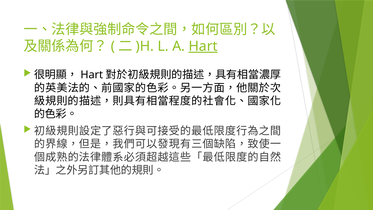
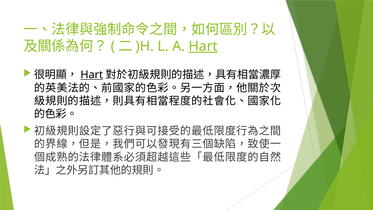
Hart at (92, 75) underline: none -> present
